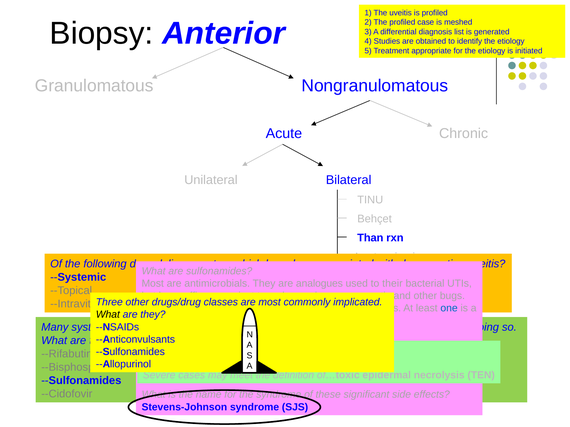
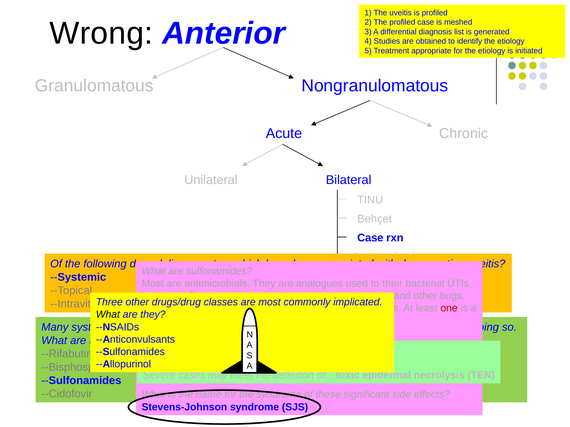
Biopsy: Biopsy -> Wrong
Than at (370, 238): Than -> Case
one colour: blue -> red
